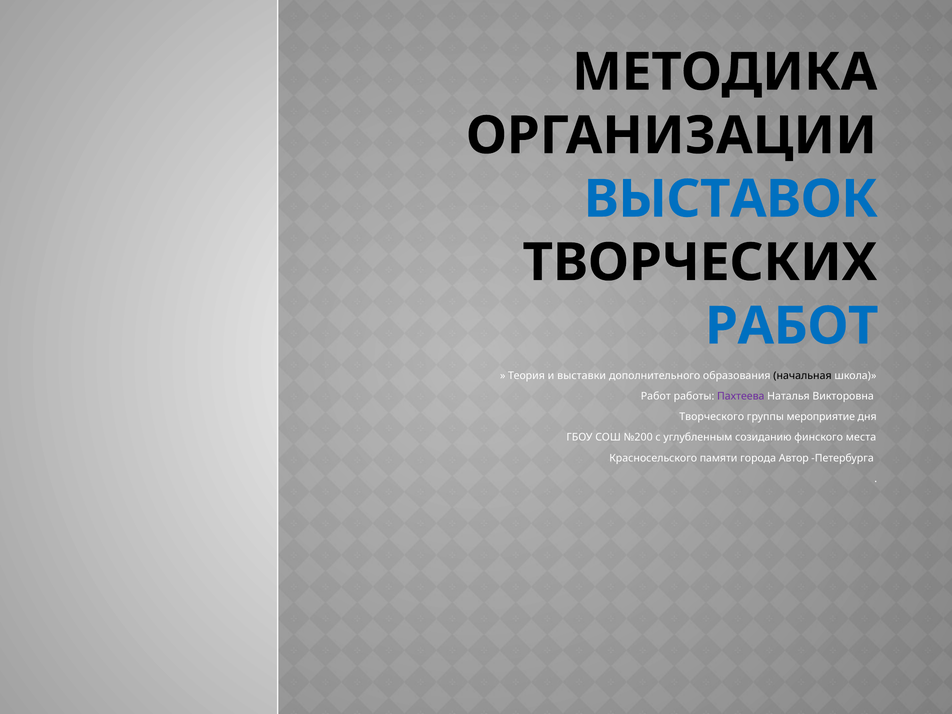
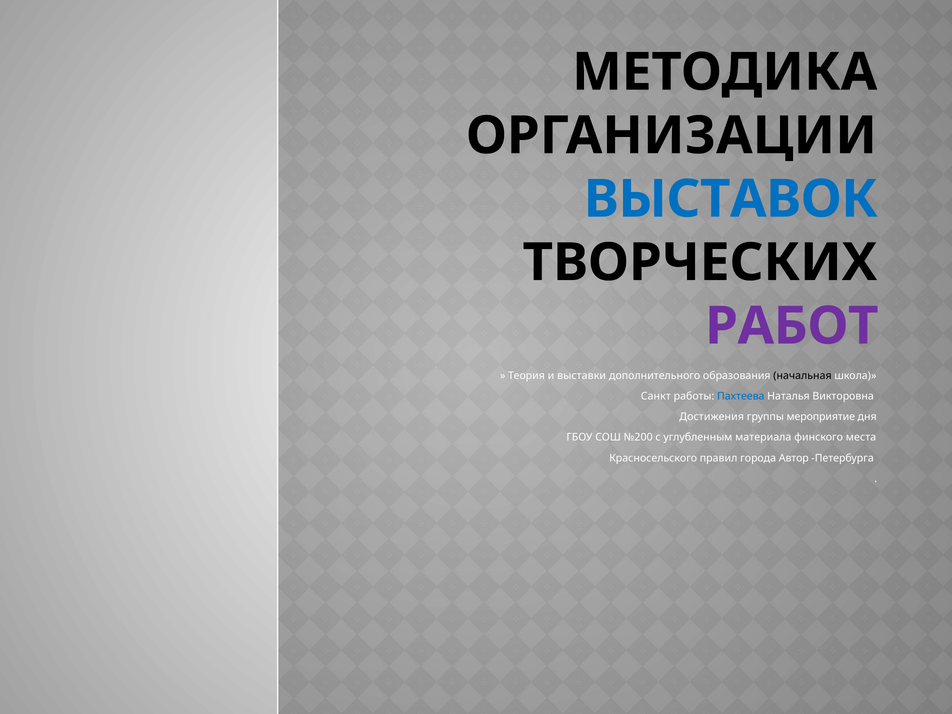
РАБОТ at (792, 326) colour: blue -> purple
Работ at (656, 396): Работ -> Санкт
Пахтеева colour: purple -> blue
Творческого: Творческого -> Достижения
созиданию: созиданию -> материала
памяти: памяти -> правил
